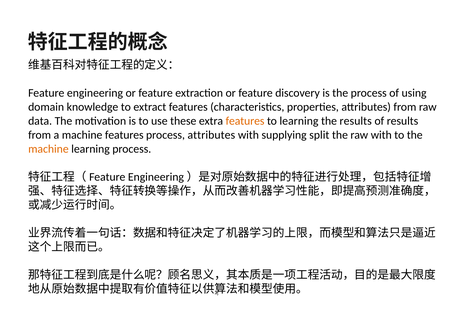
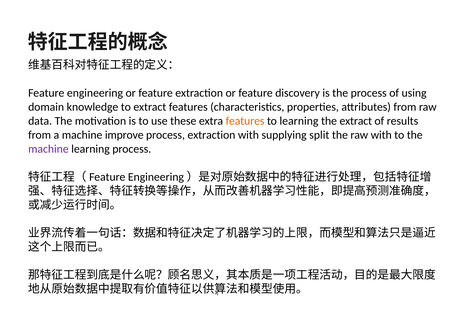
the results: results -> extract
machine features: features -> improve
process attributes: attributes -> extraction
machine at (48, 149) colour: orange -> purple
